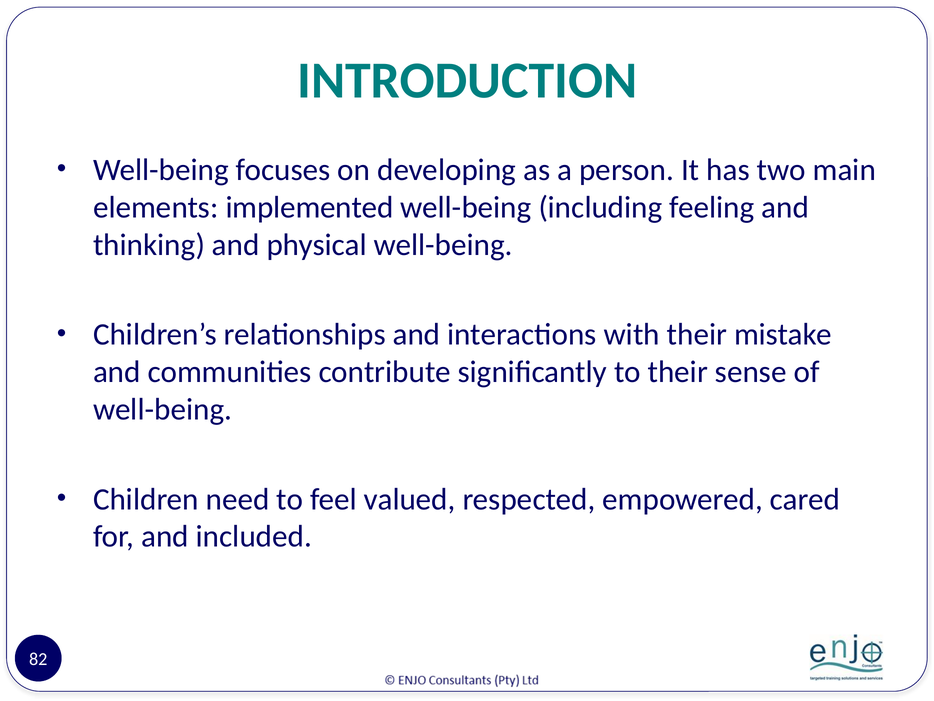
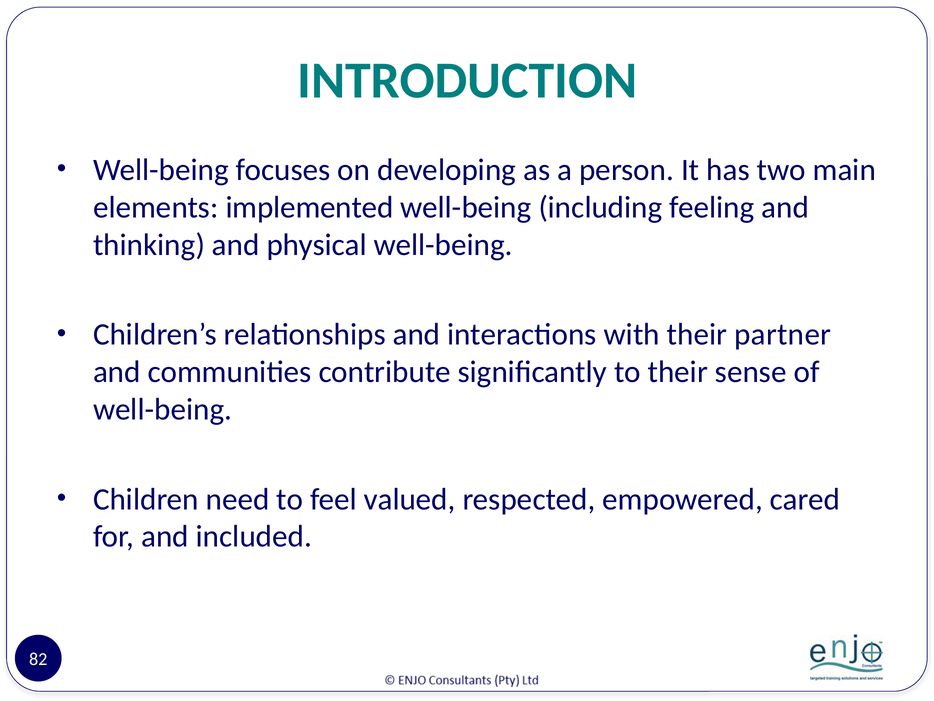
mistake: mistake -> partner
